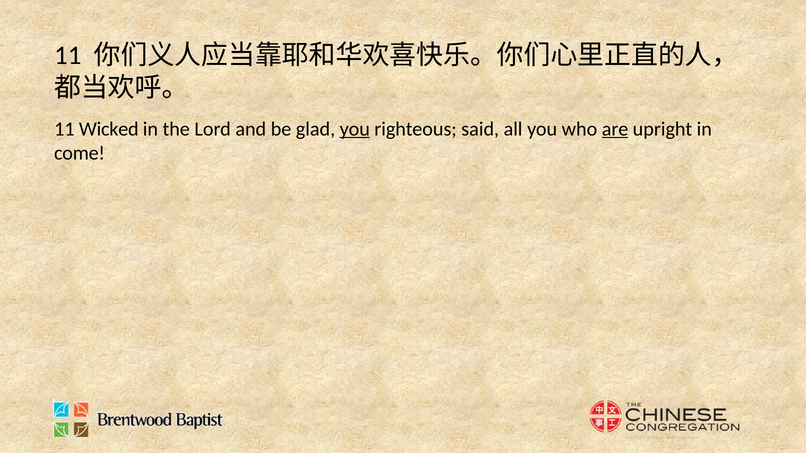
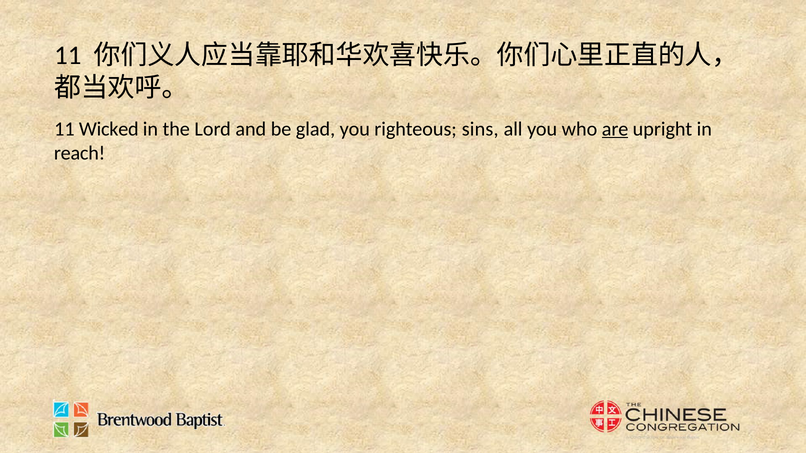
you at (355, 129) underline: present -> none
said: said -> sins
come: come -> reach
